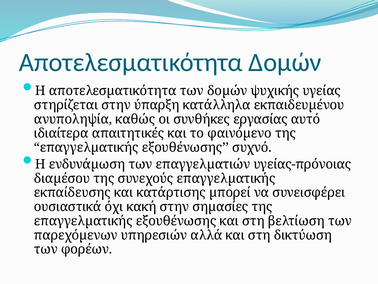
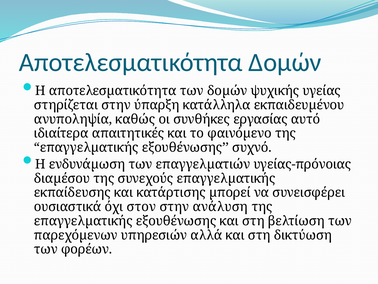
κακή: κακή -> στον
σηµασίες: σηµασίες -> ανάλυση
